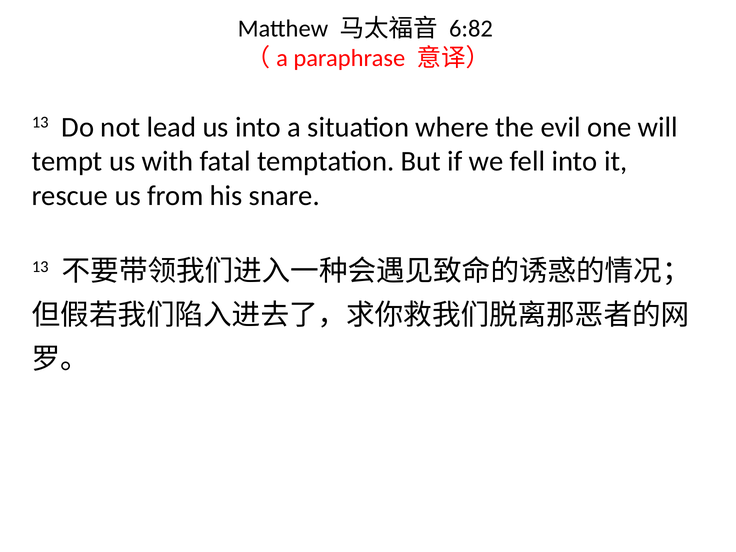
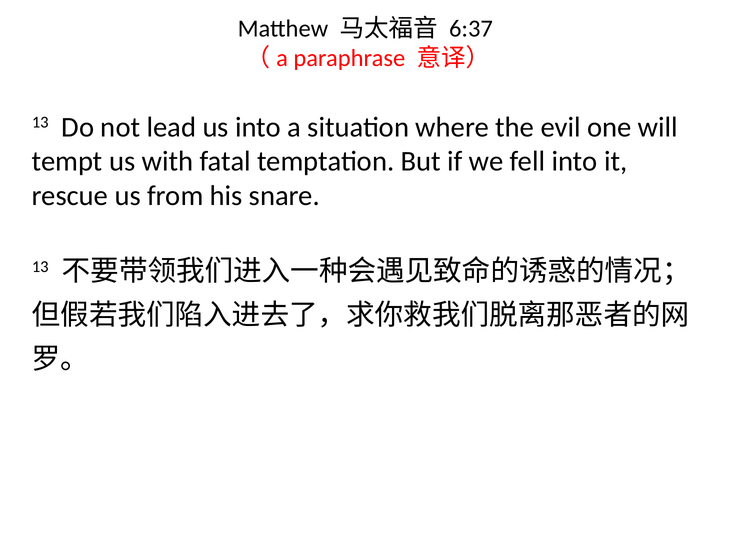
6:82: 6:82 -> 6:37
